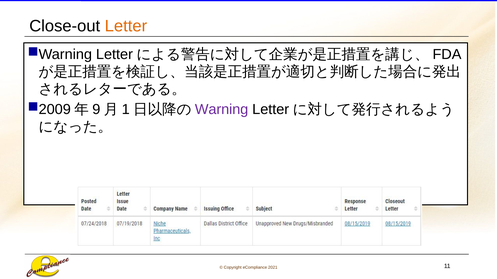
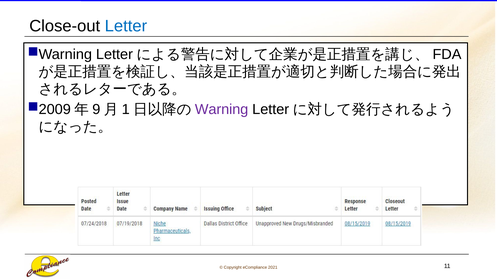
Letter at (126, 26) colour: orange -> blue
